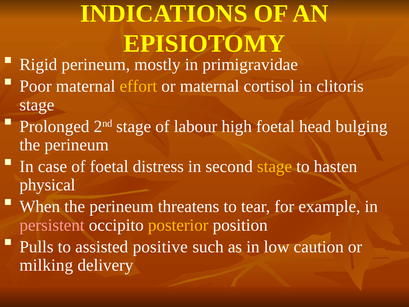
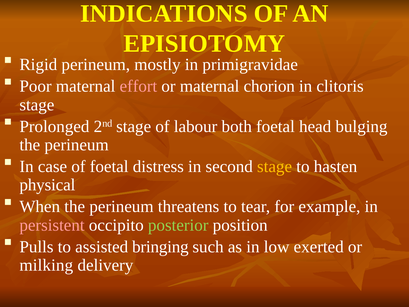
effort colour: yellow -> pink
cortisol: cortisol -> chorion
high: high -> both
posterior colour: yellow -> light green
positive: positive -> bringing
caution: caution -> exerted
